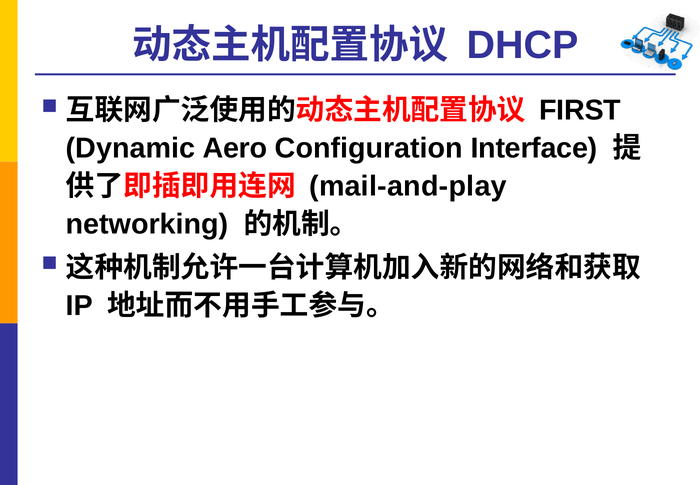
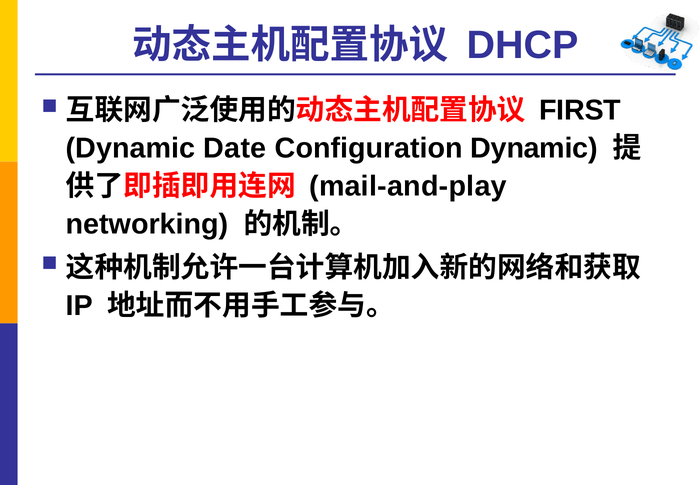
Aero: Aero -> Date
Configuration Interface: Interface -> Dynamic
